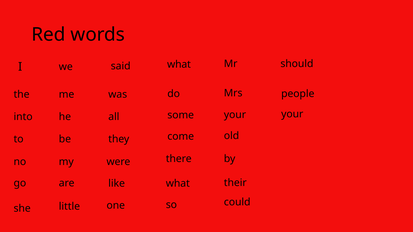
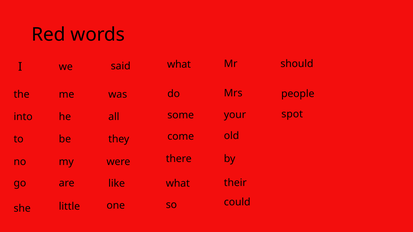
your at (292, 114): your -> spot
